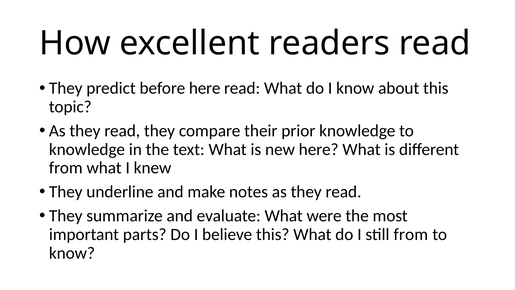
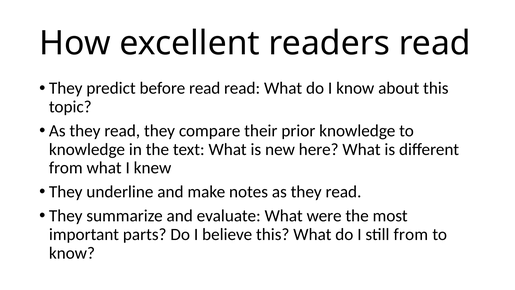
before here: here -> read
